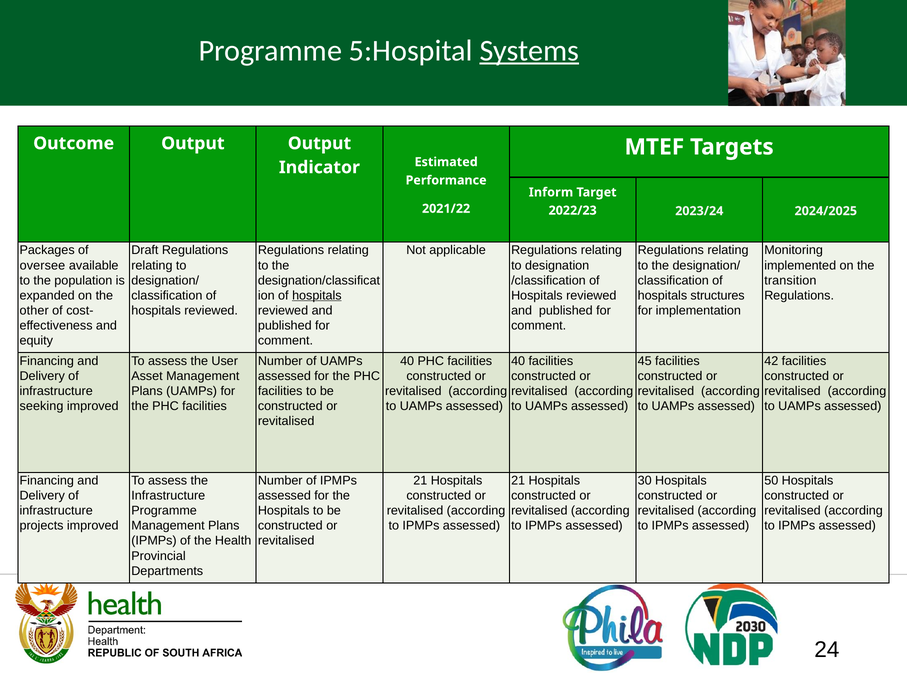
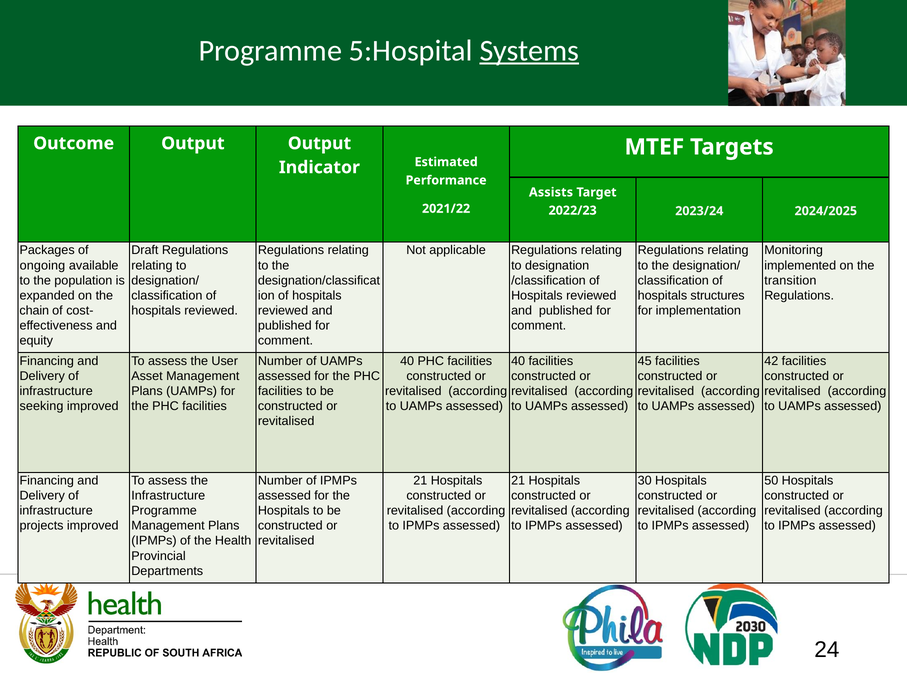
Inform: Inform -> Assists
oversee: oversee -> ongoing
hospitals at (317, 296) underline: present -> none
other: other -> chain
